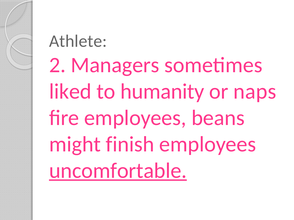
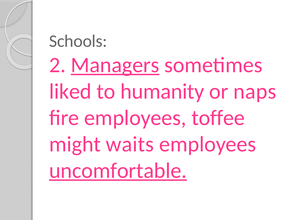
Athlete: Athlete -> Schools
Managers underline: none -> present
beans: beans -> toffee
finish: finish -> waits
